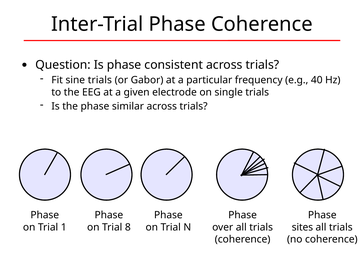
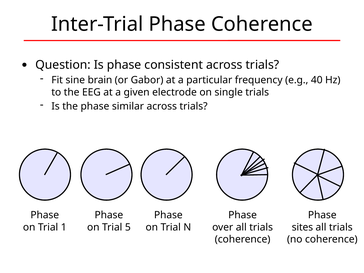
sine trials: trials -> brain
8: 8 -> 5
